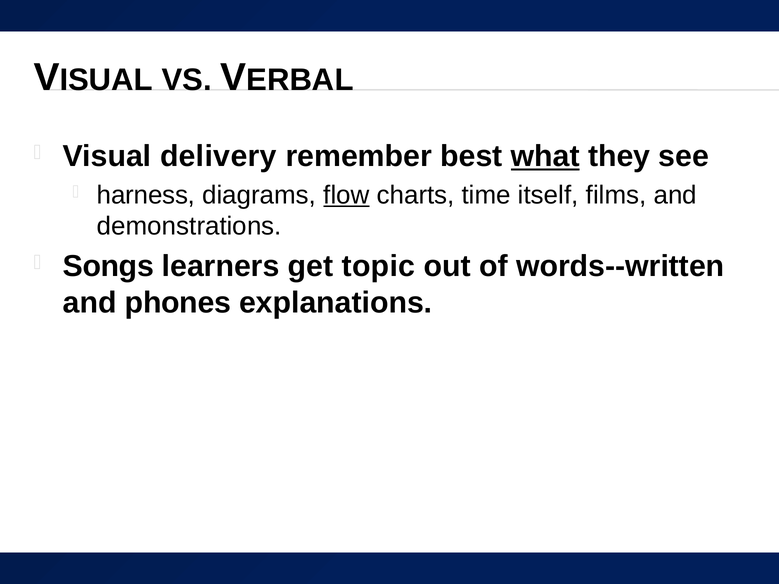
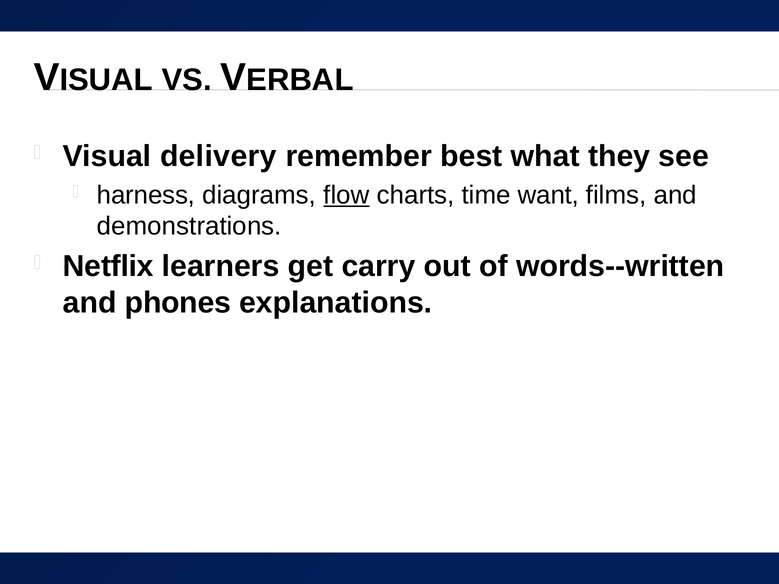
what underline: present -> none
itself: itself -> want
Songs: Songs -> Netflix
topic: topic -> carry
